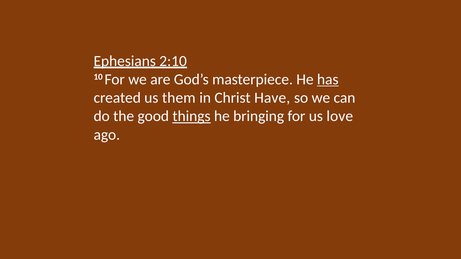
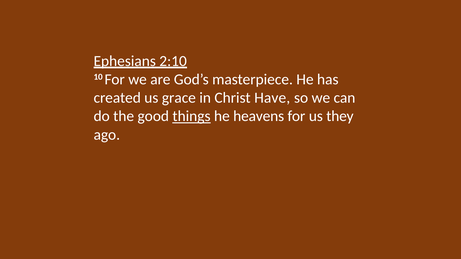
has underline: present -> none
them: them -> grace
bringing: bringing -> heavens
love: love -> they
